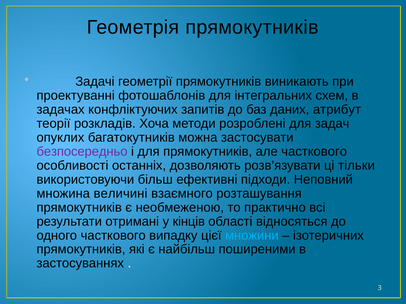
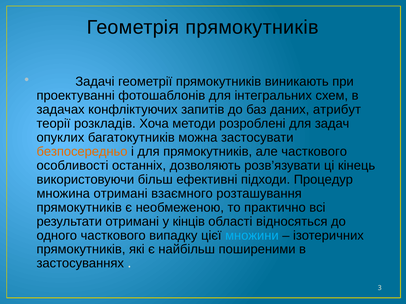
безпосередньо colour: purple -> orange
тільки: тільки -> кінець
Неповний: Неповний -> Процедур
множина величині: величині -> отримані
